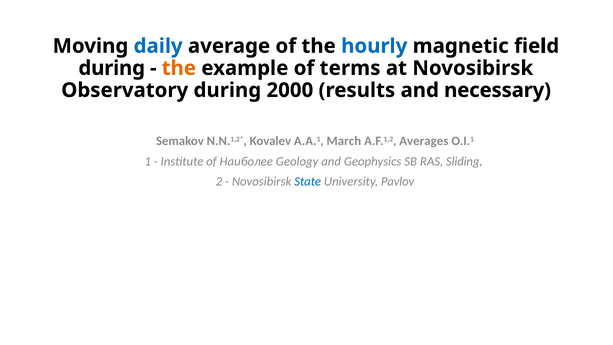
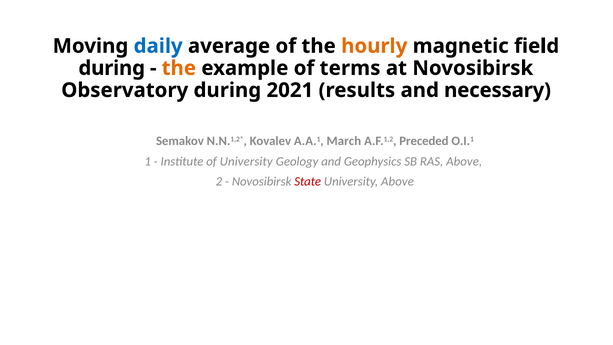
hourly colour: blue -> orange
2000: 2000 -> 2021
Averages: Averages -> Preceded
of Наиболее: Наиболее -> University
RAS Sliding: Sliding -> Above
State colour: blue -> red
University Pavlov: Pavlov -> Above
